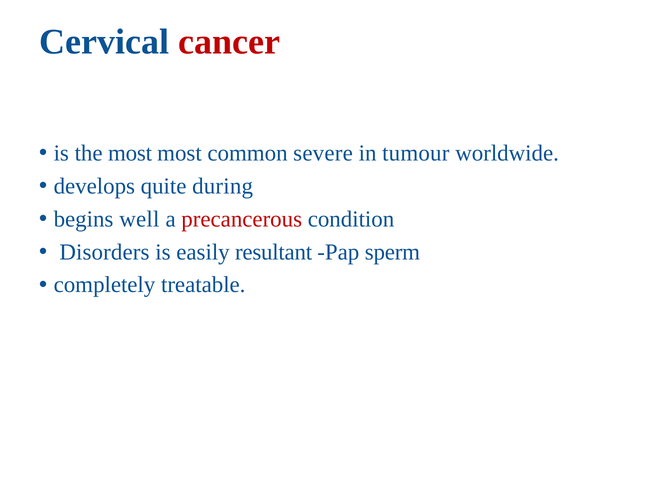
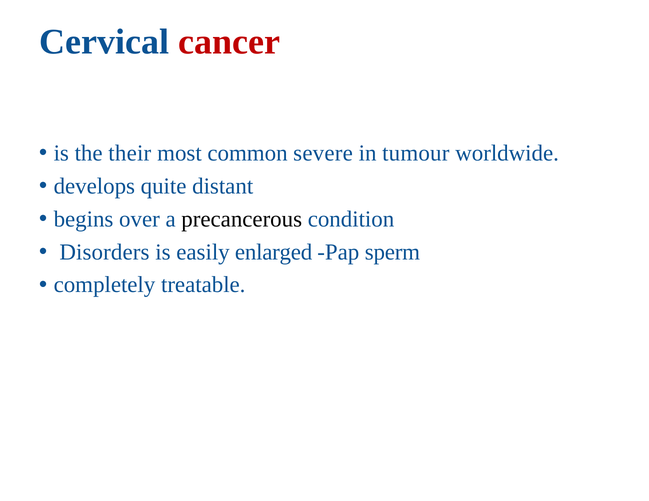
the most: most -> their
during: during -> distant
well: well -> over
precancerous colour: red -> black
resultant: resultant -> enlarged
